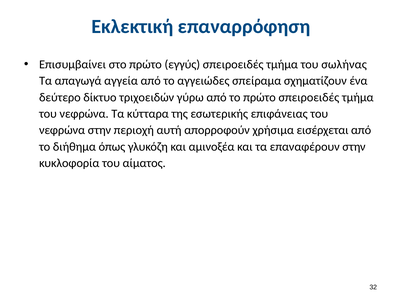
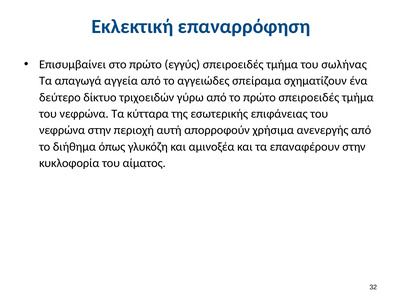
εισέρχεται: εισέρχεται -> ανενεργής
